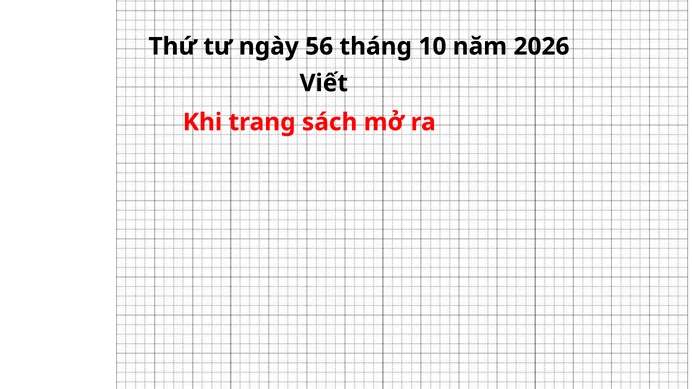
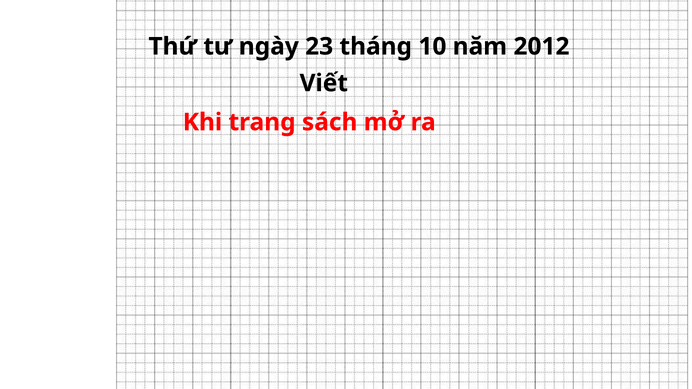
56: 56 -> 23
2026: 2026 -> 2012
